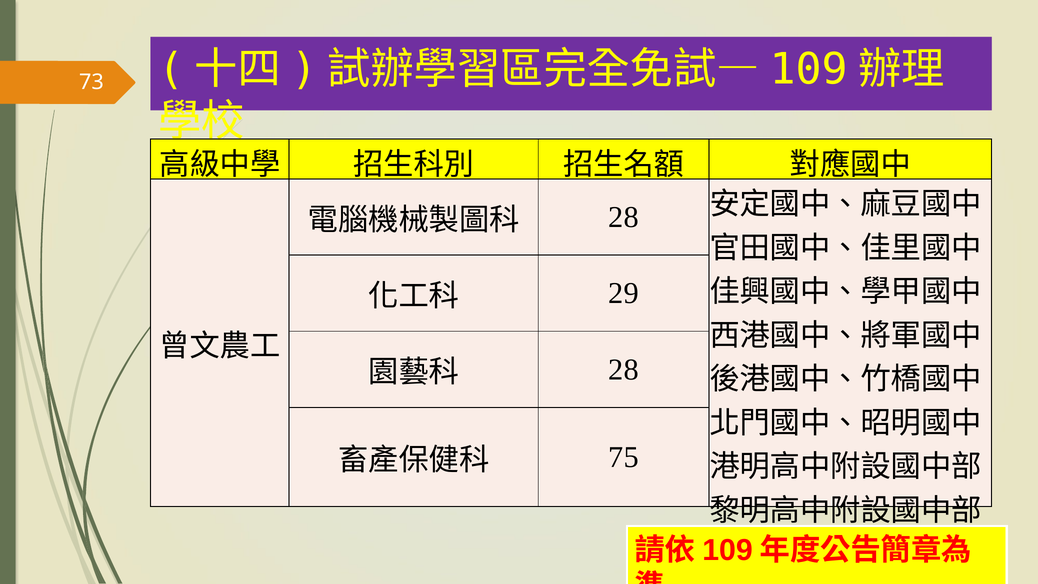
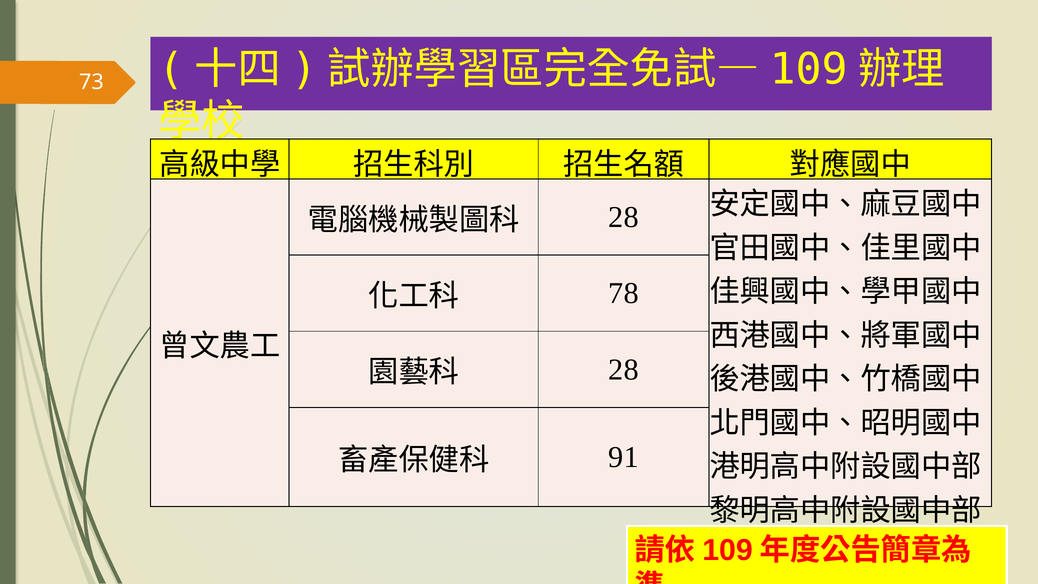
29: 29 -> 78
75: 75 -> 91
